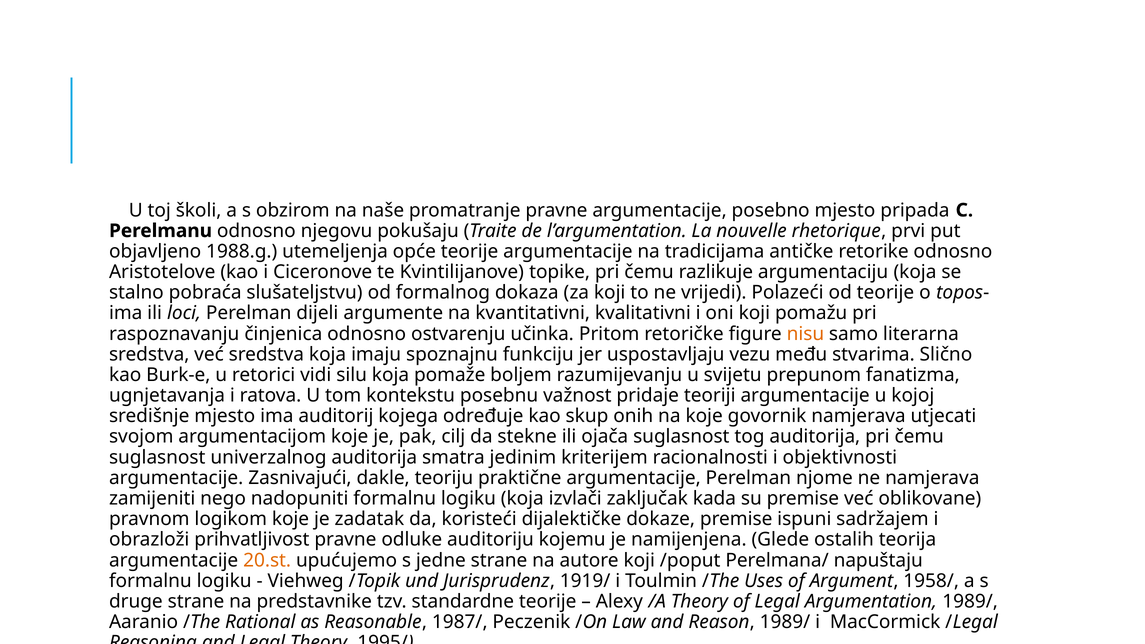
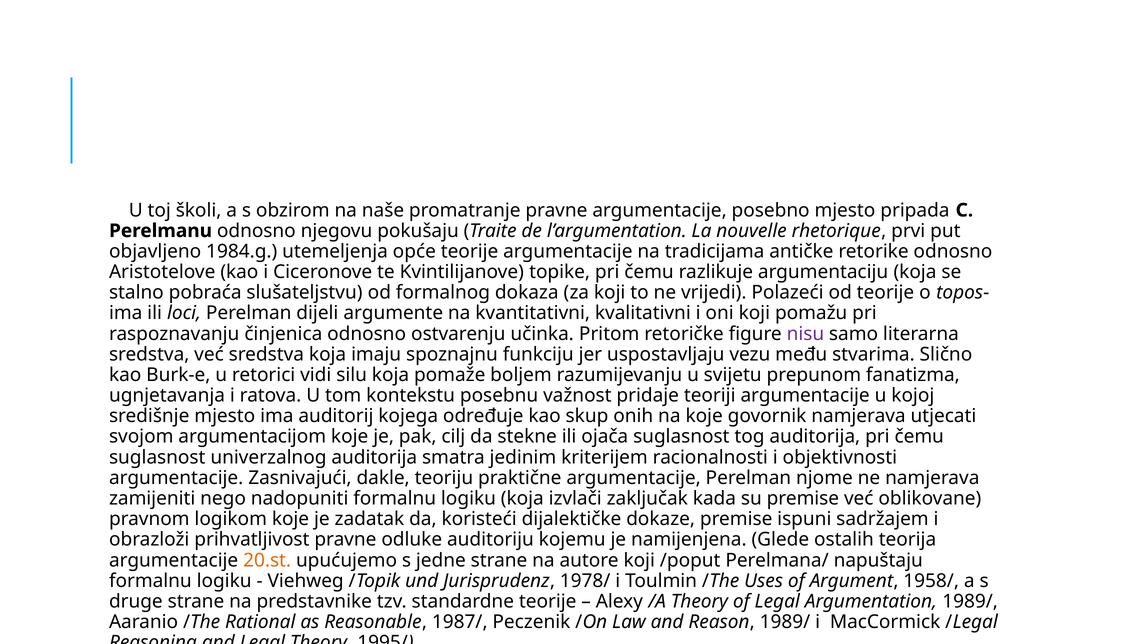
1988.g: 1988.g -> 1984.g
nisu colour: orange -> purple
1919/: 1919/ -> 1978/
